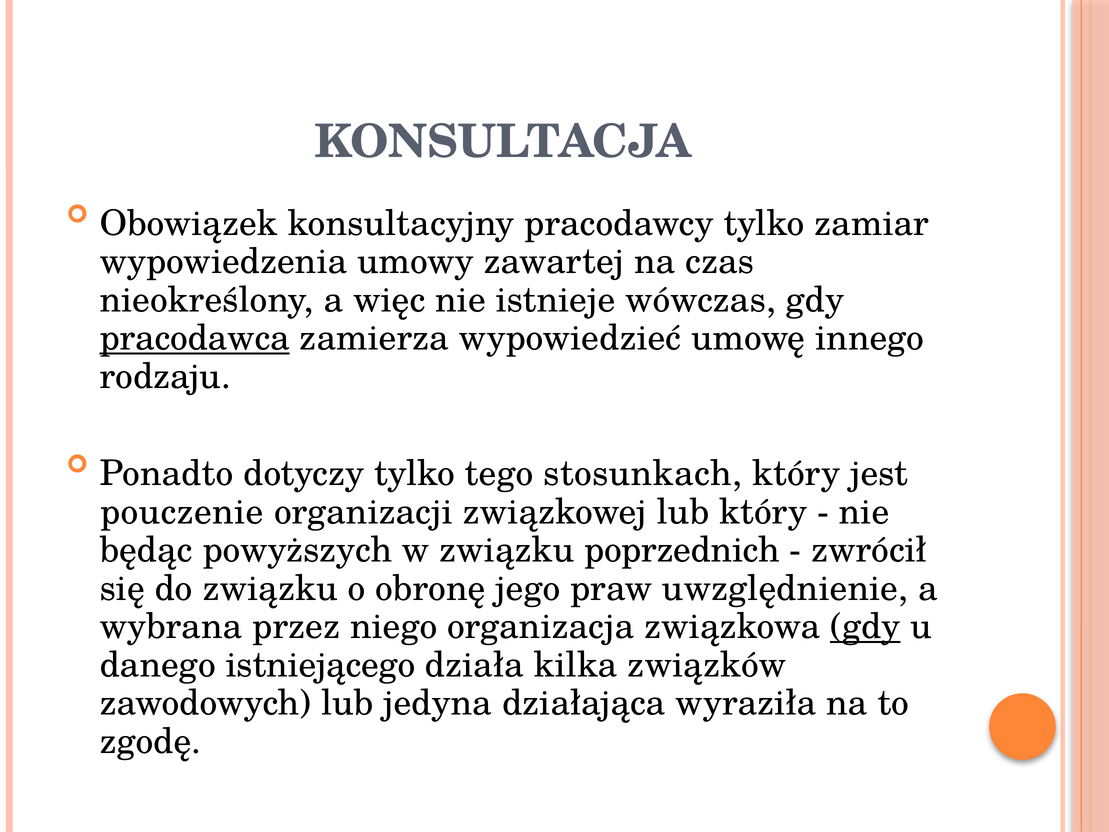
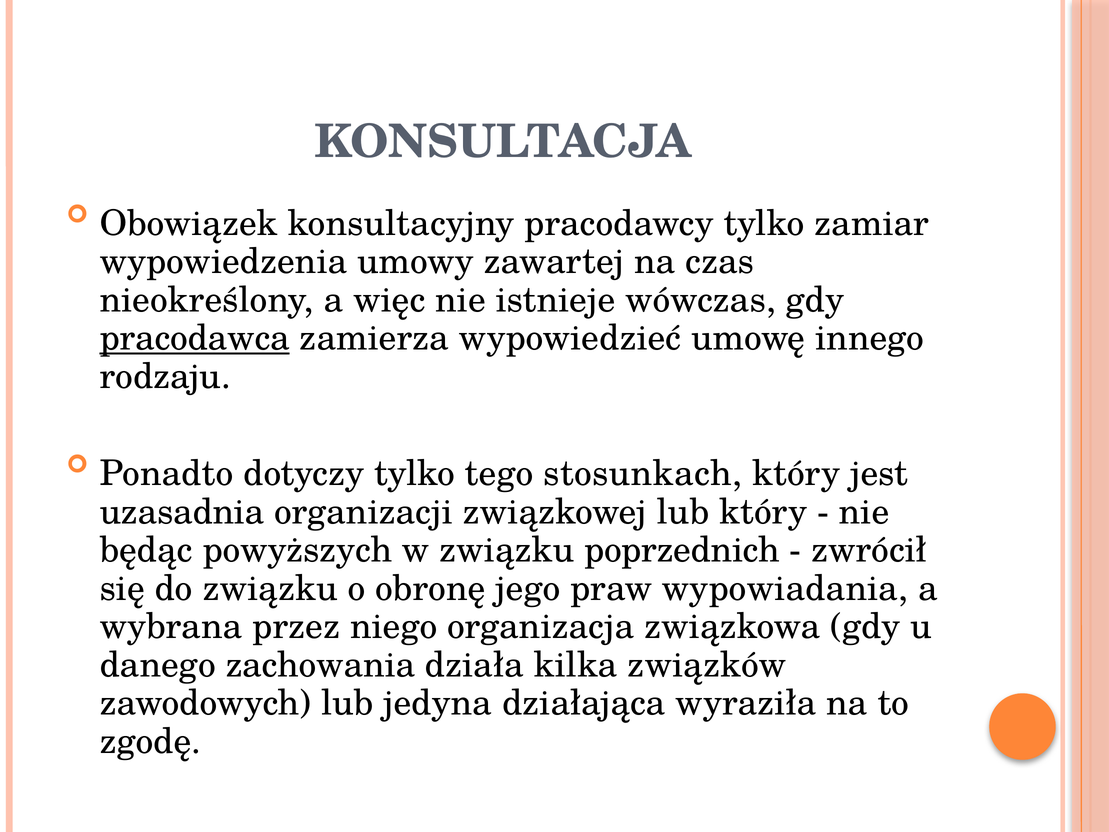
pouczenie: pouczenie -> uzasadnia
uwzględnienie: uwzględnienie -> wypowiadania
gdy at (865, 627) underline: present -> none
istniejącego: istniejącego -> zachowania
